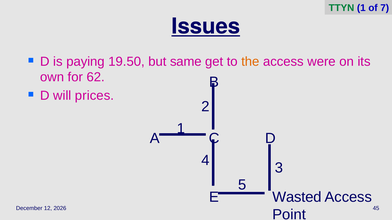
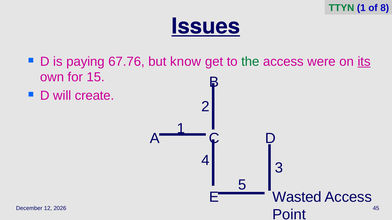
7: 7 -> 8
19.50: 19.50 -> 67.76
same: same -> know
the colour: orange -> green
its underline: none -> present
62: 62 -> 15
prices: prices -> create
